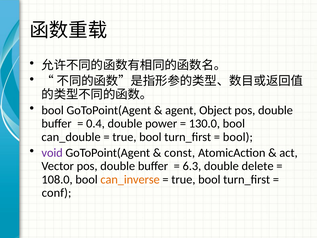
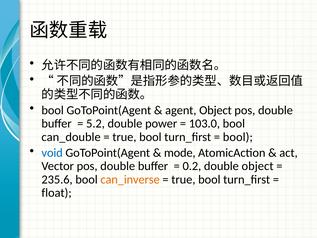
0.4: 0.4 -> 5.2
130.0: 130.0 -> 103.0
void colour: purple -> blue
const: const -> mode
6.3: 6.3 -> 0.2
double delete: delete -> object
108.0: 108.0 -> 235.6
conf: conf -> float
